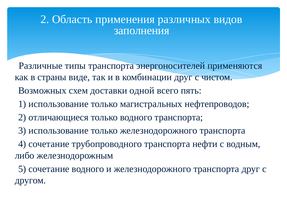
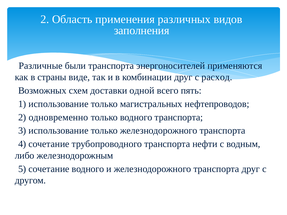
типы: типы -> были
чистом: чистом -> расход
отличающиеся: отличающиеся -> одновременно
